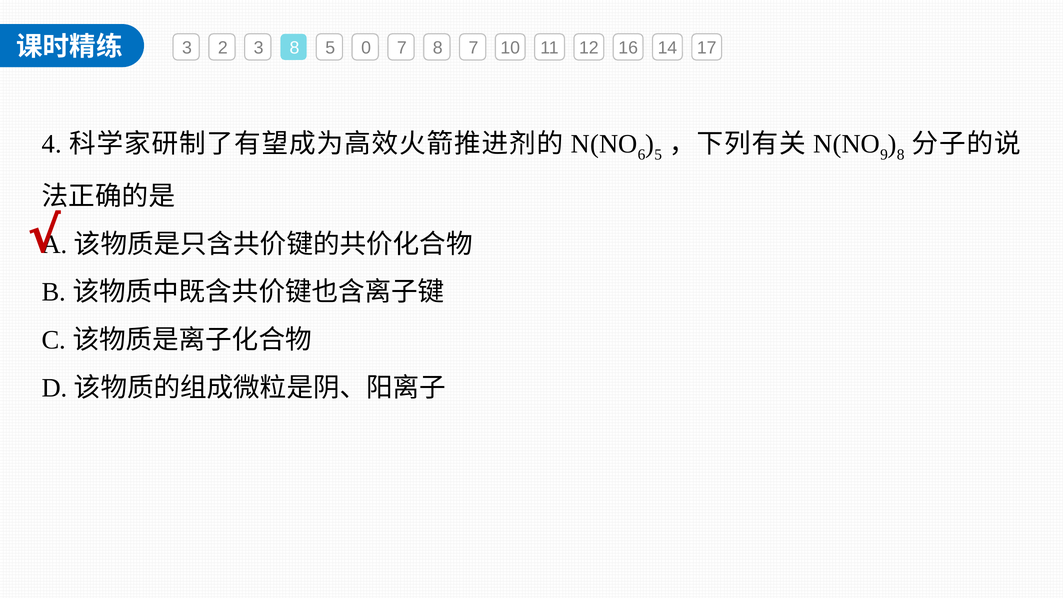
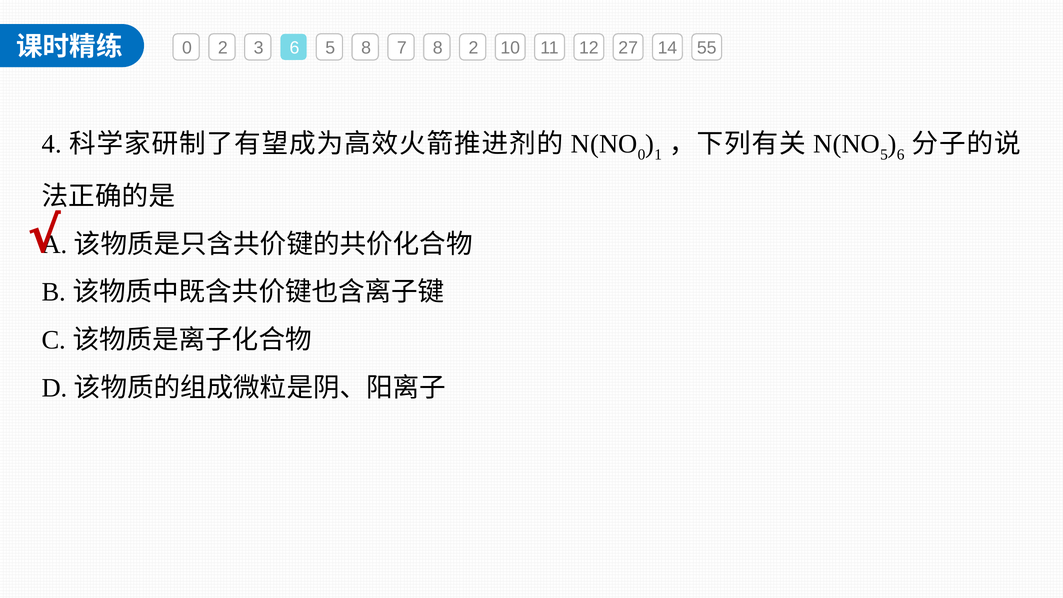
3 at (187, 48): 3 -> 0
3 8: 8 -> 6
5 0: 0 -> 8
8 7: 7 -> 2
16: 16 -> 27
17: 17 -> 55
6 at (641, 155): 6 -> 0
5 at (658, 155): 5 -> 1
9 at (884, 155): 9 -> 5
8 at (901, 155): 8 -> 6
